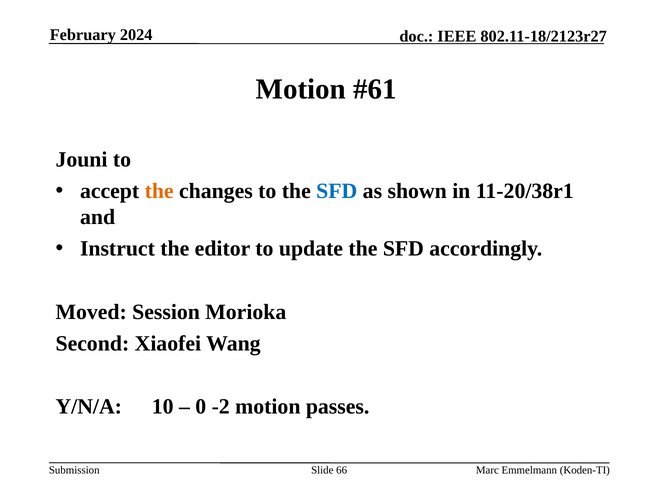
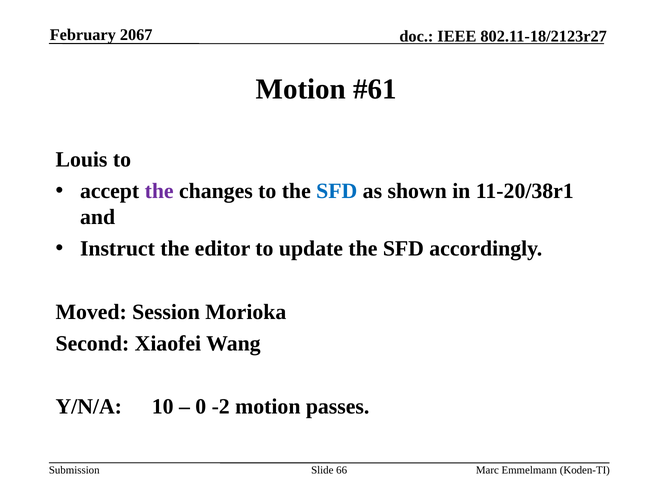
2024: 2024 -> 2067
Jouni: Jouni -> Louis
the at (159, 191) colour: orange -> purple
